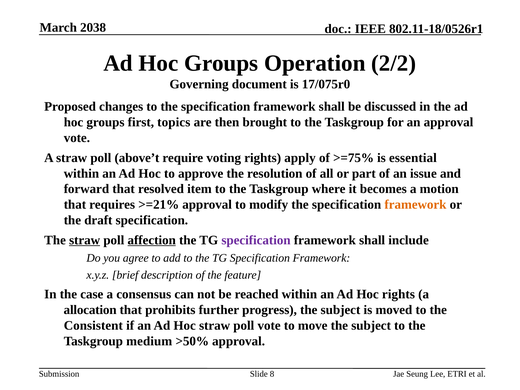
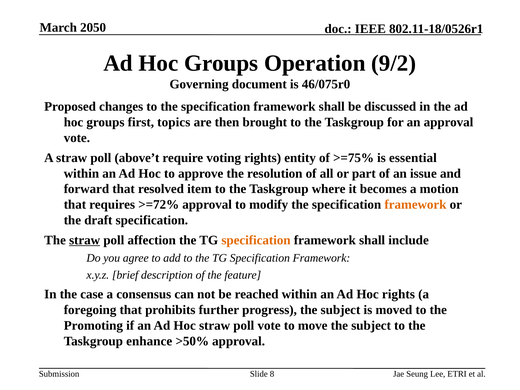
2038: 2038 -> 2050
2/2: 2/2 -> 9/2
17/075r0: 17/075r0 -> 46/075r0
apply: apply -> entity
>=21%: >=21% -> >=72%
affection underline: present -> none
specification at (256, 240) colour: purple -> orange
allocation: allocation -> foregoing
Consistent: Consistent -> Promoting
medium: medium -> enhance
